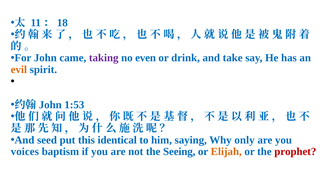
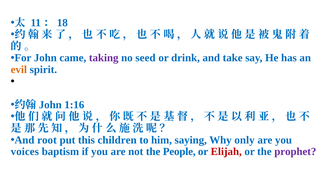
even: even -> seed
1:53: 1:53 -> 1:16
seed: seed -> root
identical: identical -> children
Seeing: Seeing -> People
Elijah colour: orange -> red
prophet colour: red -> purple
